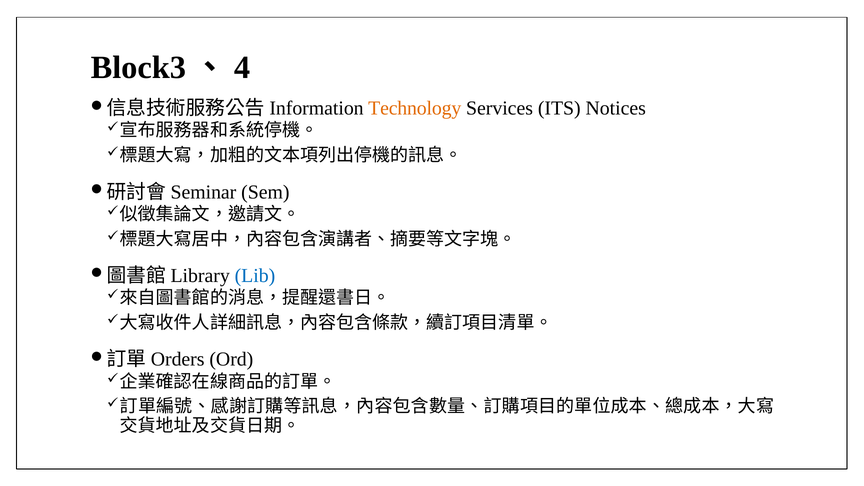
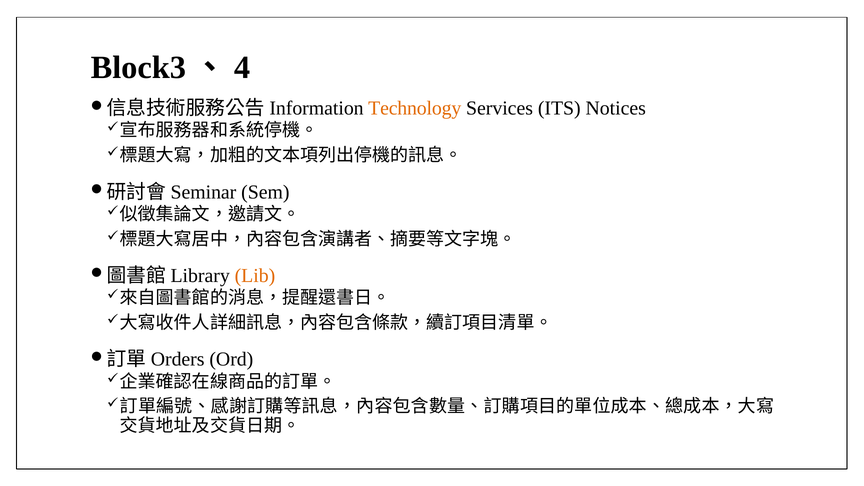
Lib colour: blue -> orange
